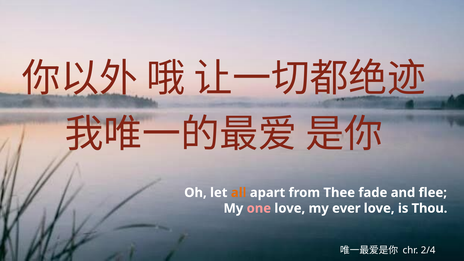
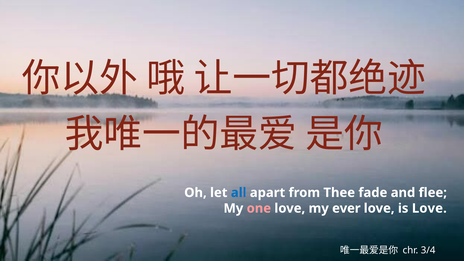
all colour: orange -> blue
is Thou: Thou -> Love
2/4: 2/4 -> 3/4
